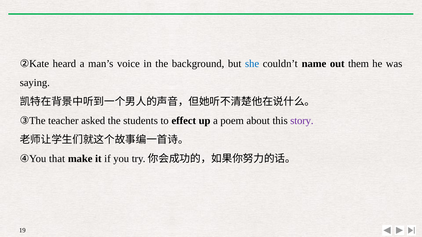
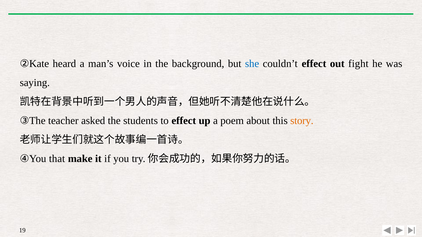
couldn’t name: name -> effect
them: them -> fight
story colour: purple -> orange
